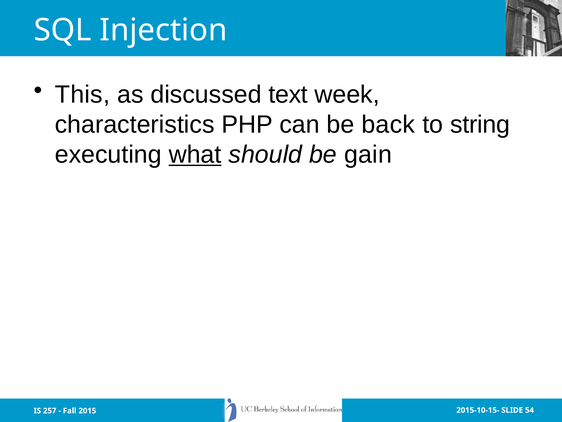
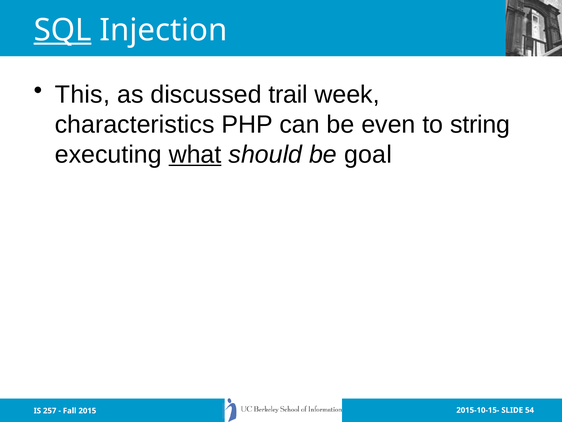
SQL underline: none -> present
text: text -> trail
back: back -> even
gain: gain -> goal
